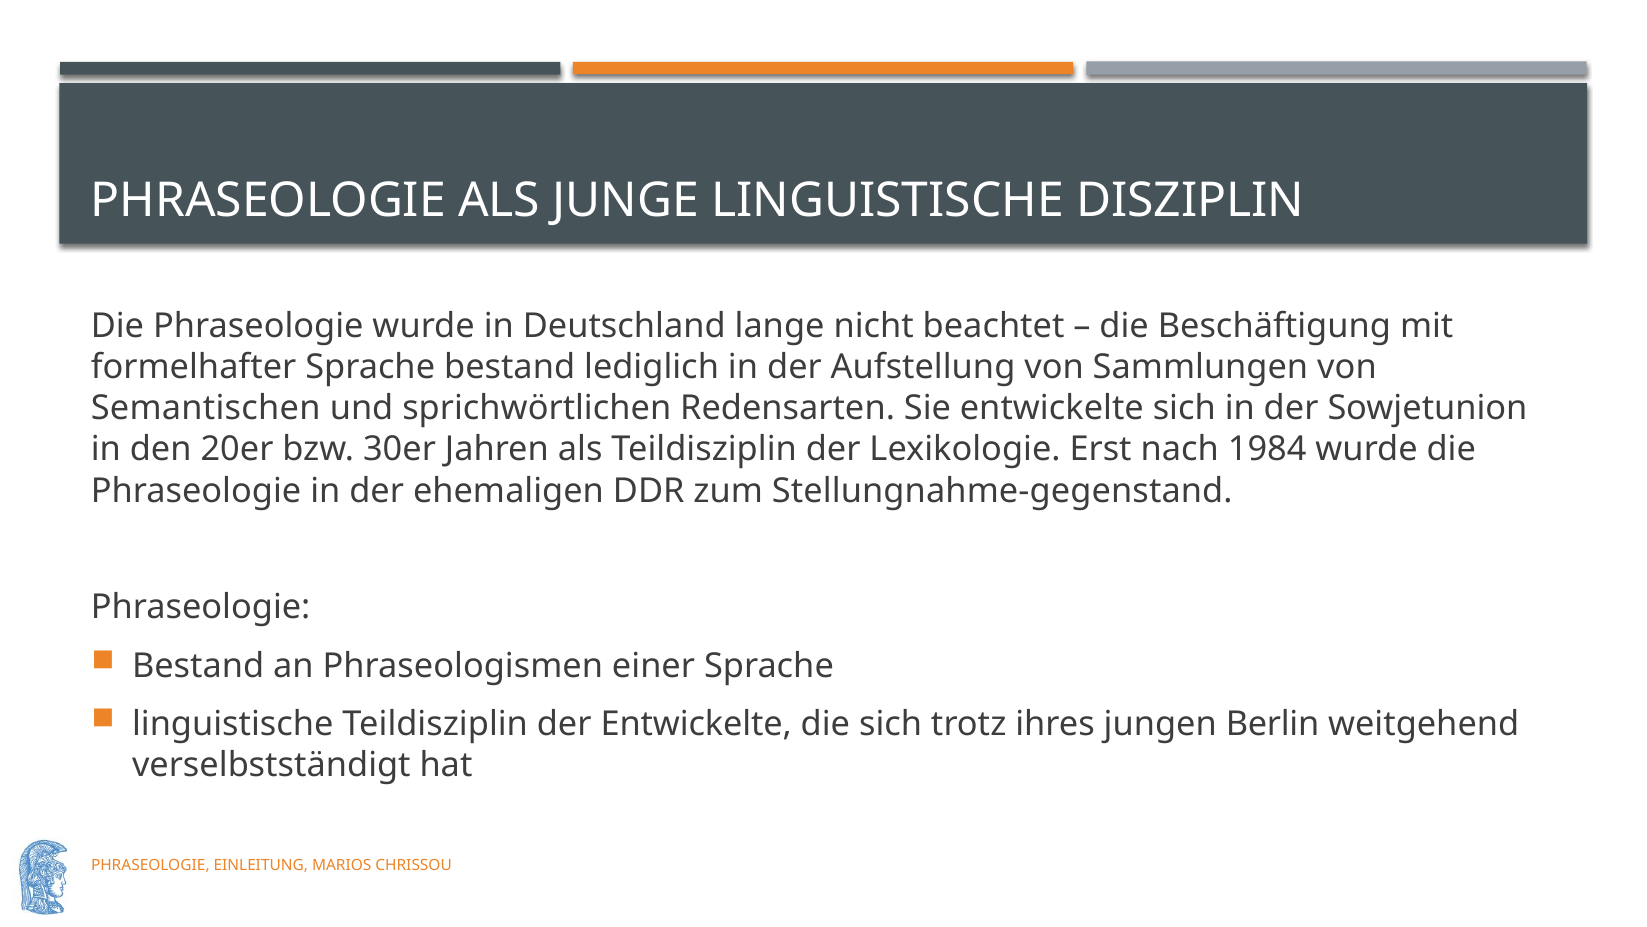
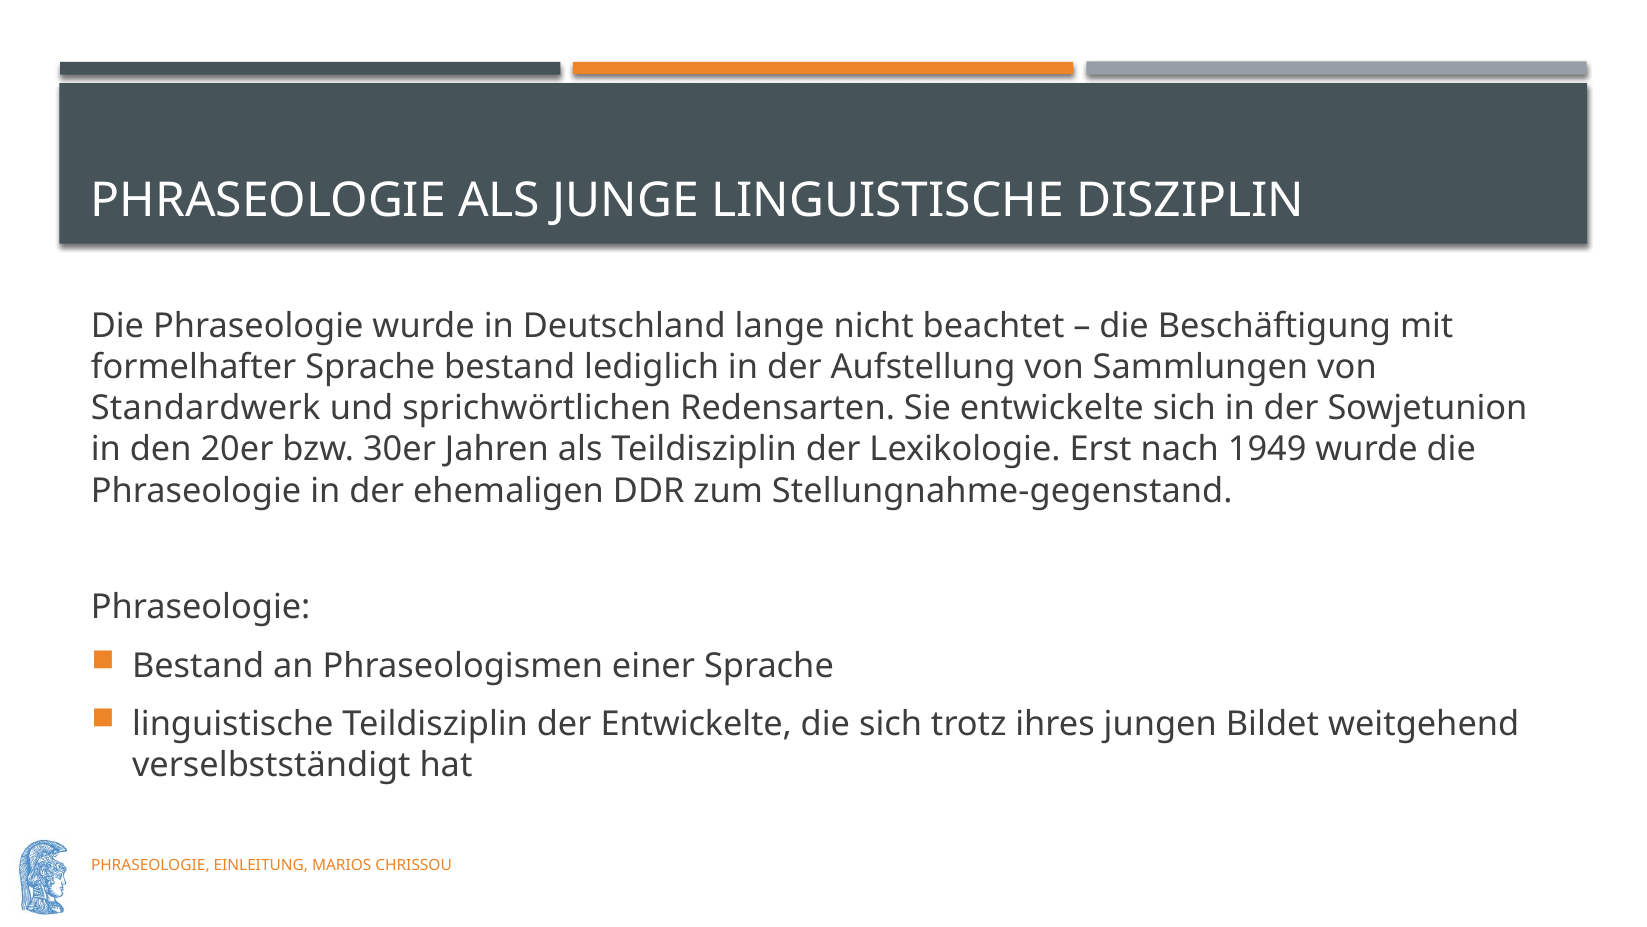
Semantischen: Semantischen -> Standardwerk
1984: 1984 -> 1949
Berlin: Berlin -> Bildet
